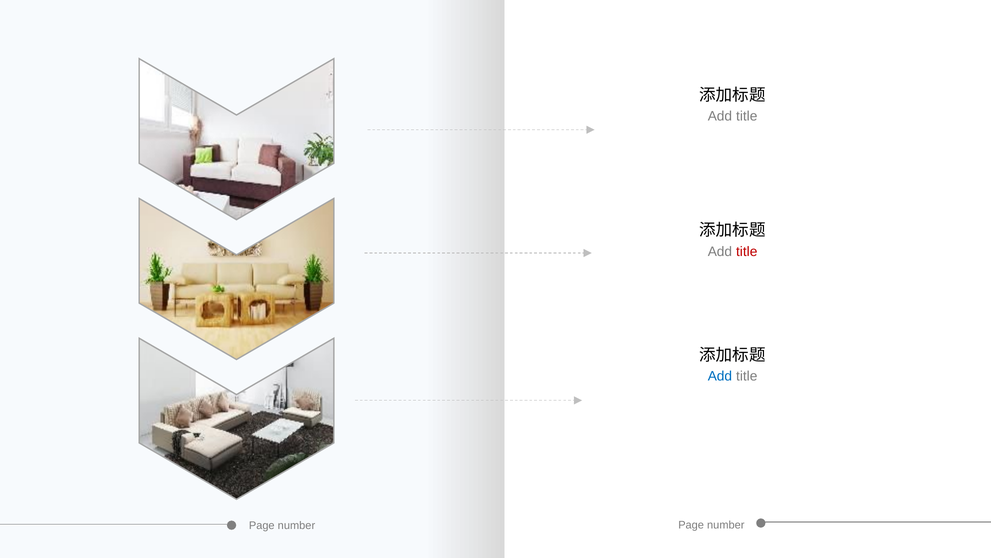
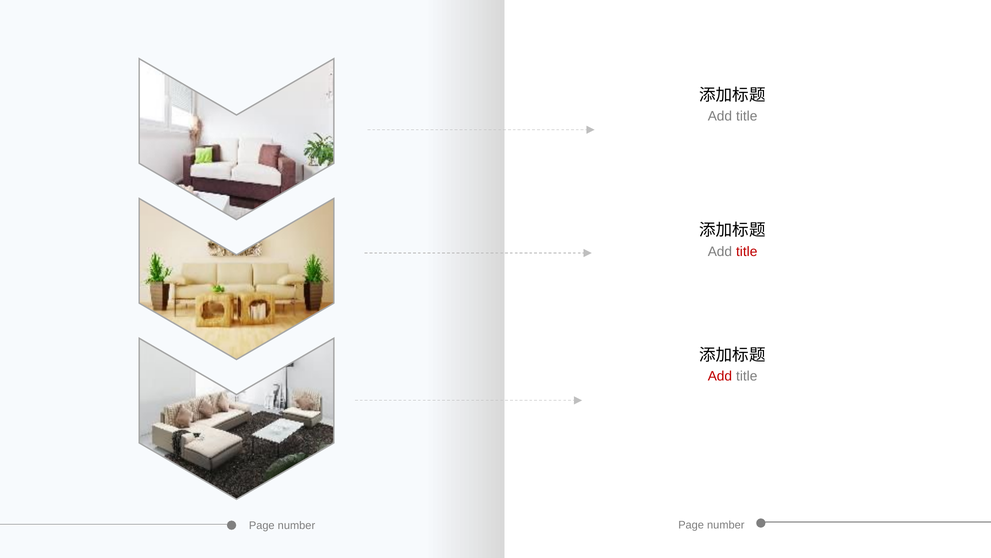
Add at (720, 376) colour: blue -> red
